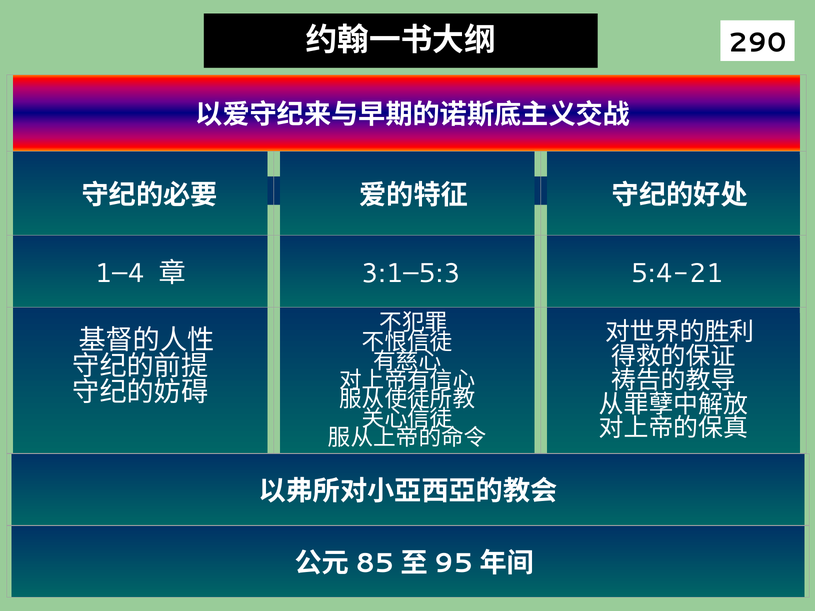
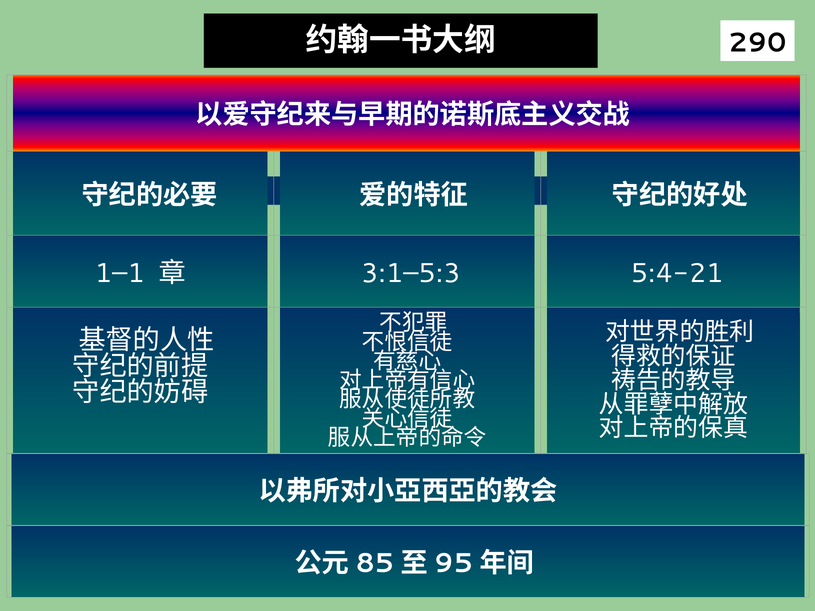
1–4: 1–4 -> 1–1
